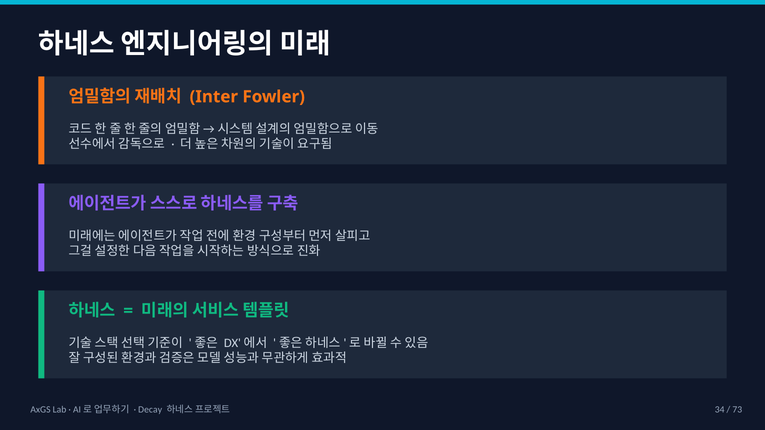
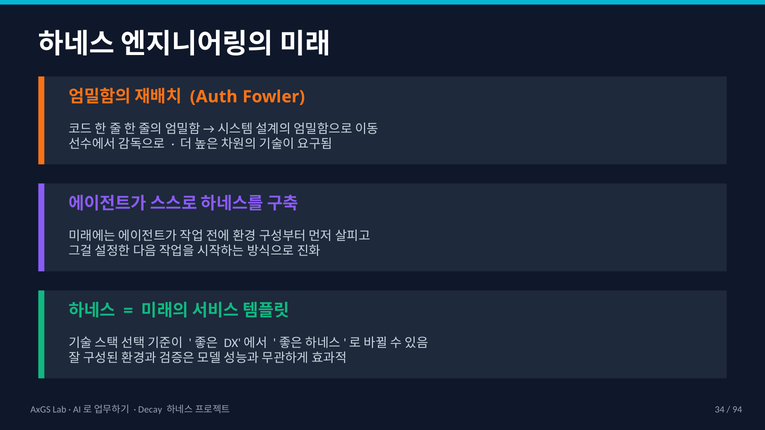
Inter: Inter -> Auth
73: 73 -> 94
